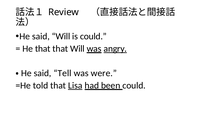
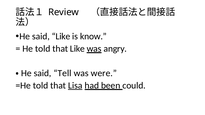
said Will: Will -> Like
is could: could -> know
He that: that -> told
that Will: Will -> Like
angry underline: present -> none
